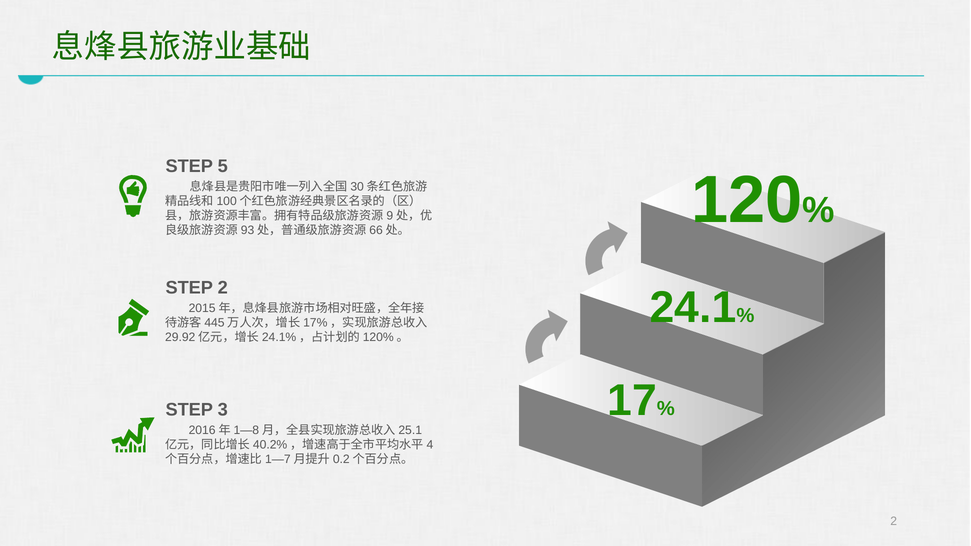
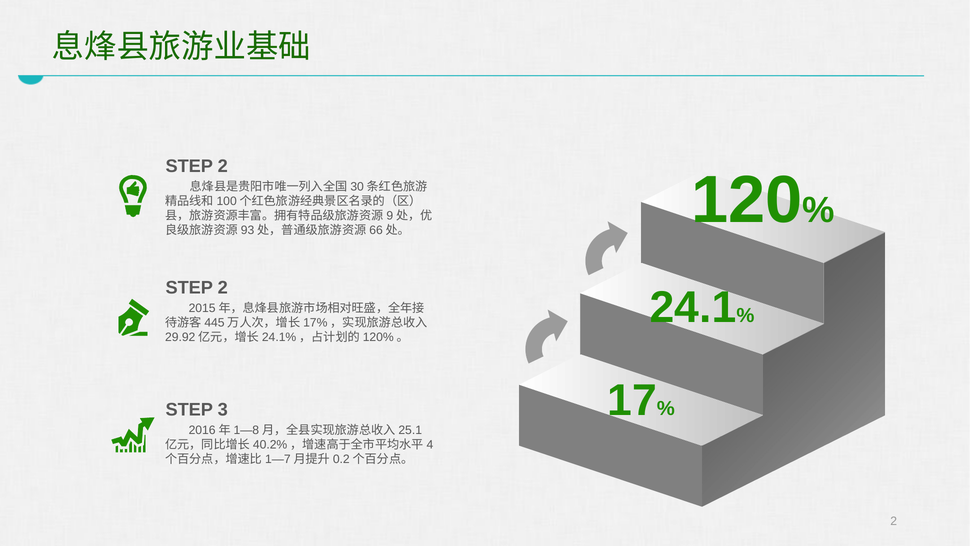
5 at (223, 166): 5 -> 2
